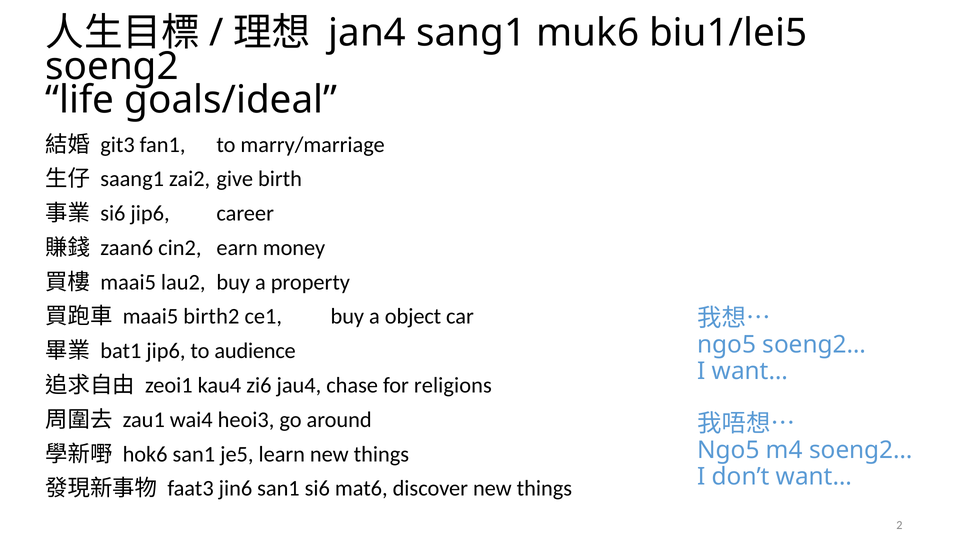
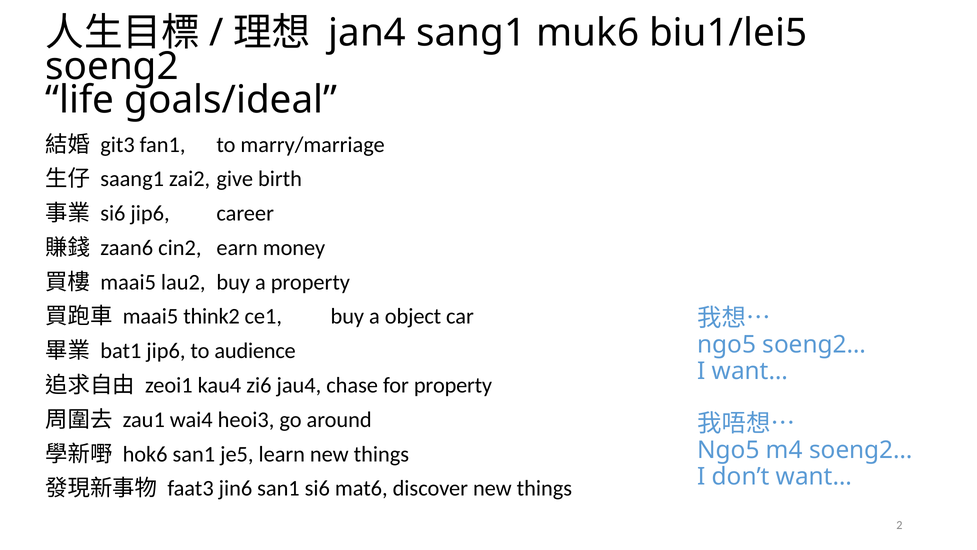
birth2: birth2 -> think2
for religions: religions -> property
